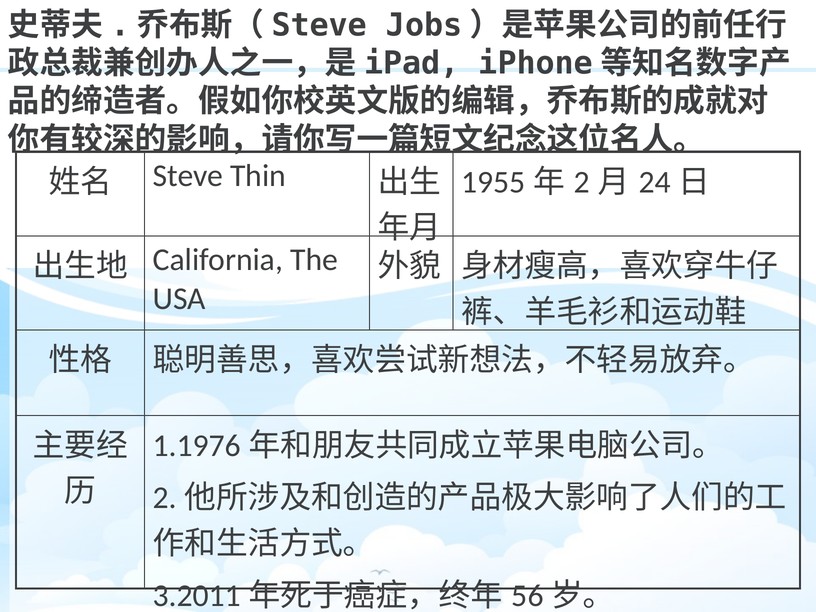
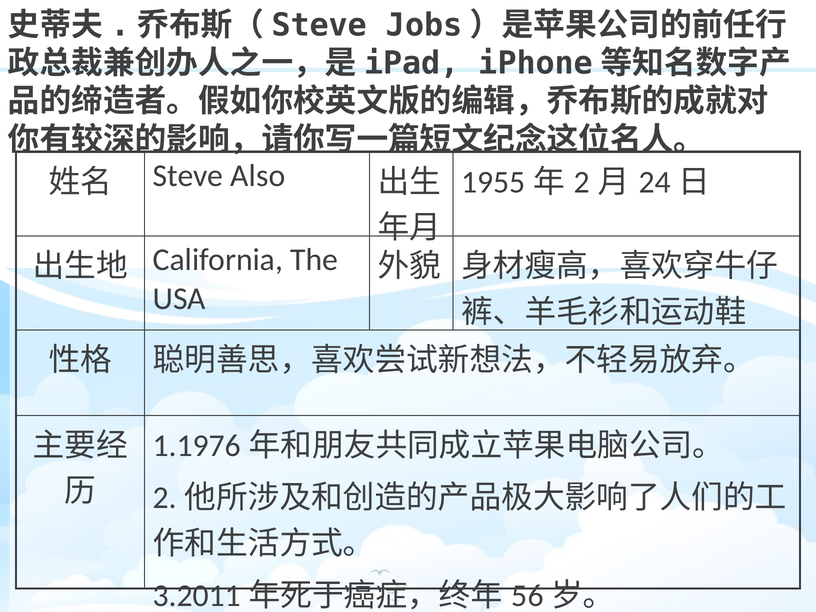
Thin: Thin -> Also
